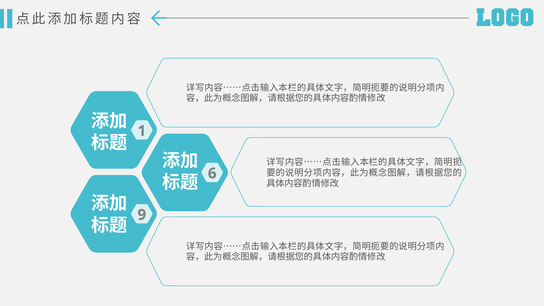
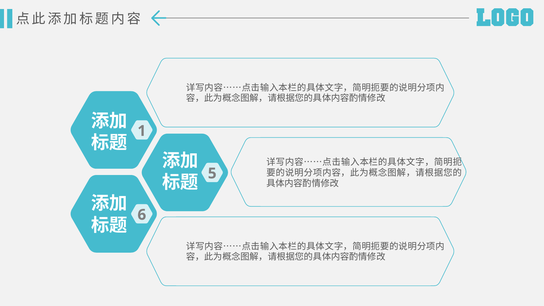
6: 6 -> 5
9: 9 -> 6
